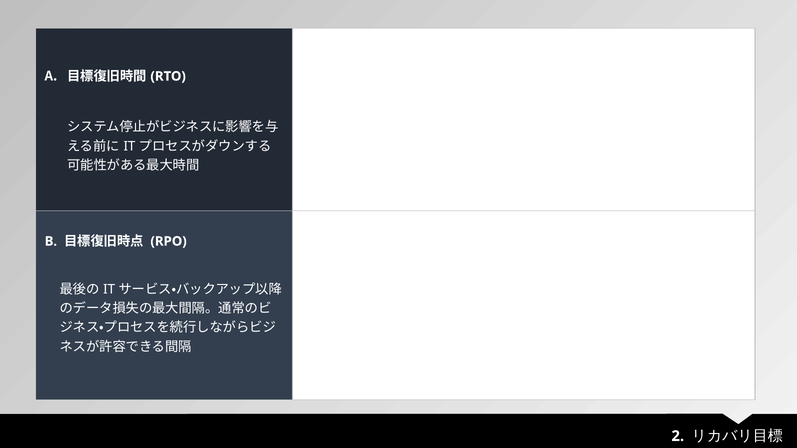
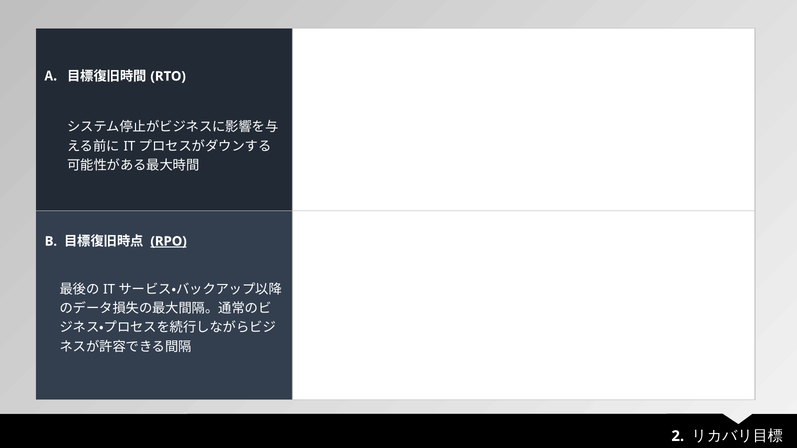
RPO underline: none -> present
